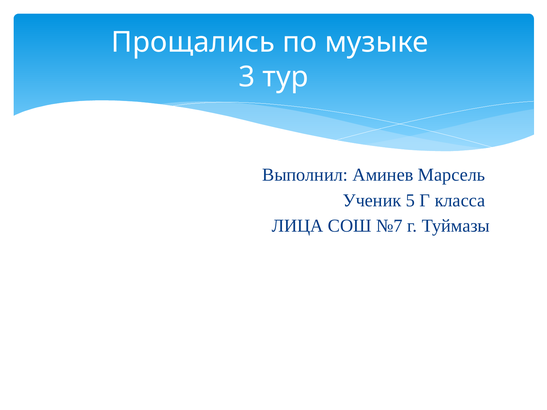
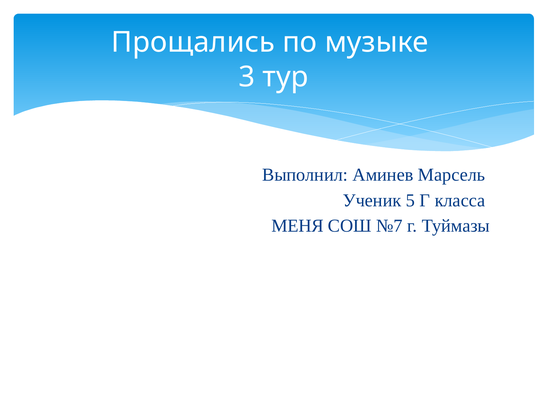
ЛИЦА: ЛИЦА -> МЕНЯ
